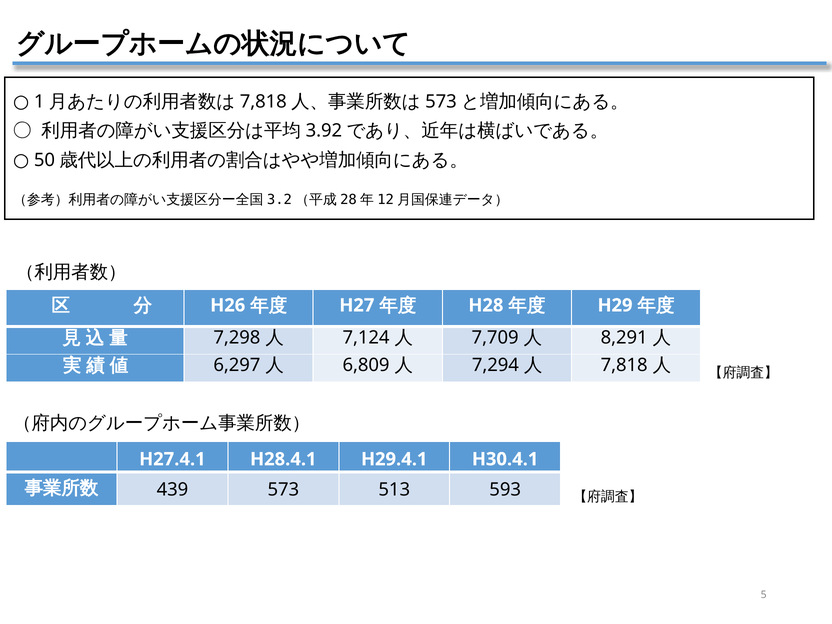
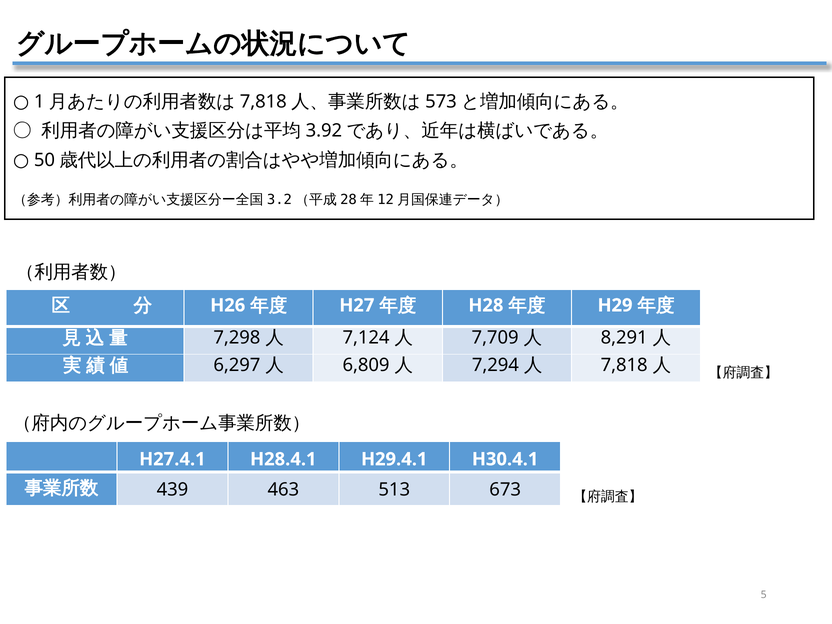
573: 573 -> 463
593: 593 -> 673
